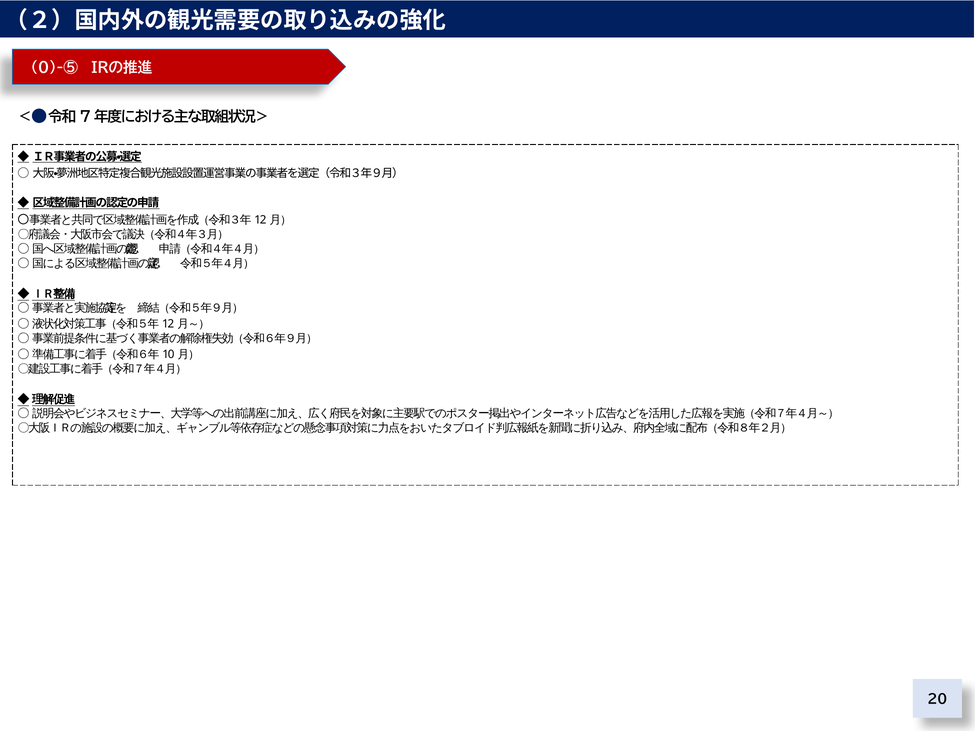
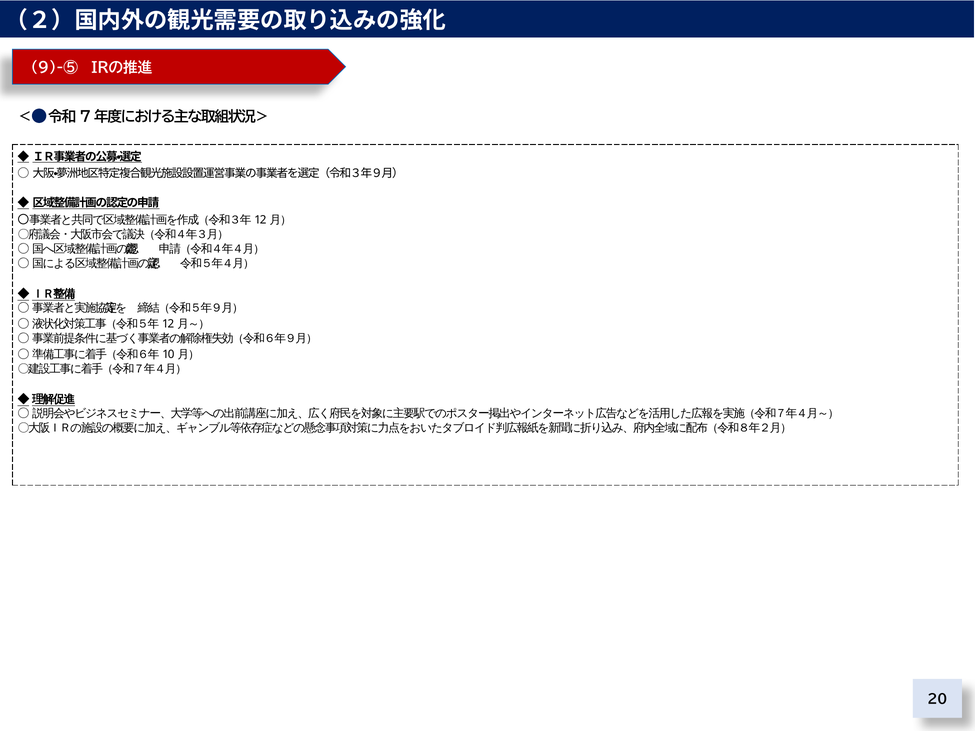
0)-⑤: 0)-⑤ -> 9)-⑤
